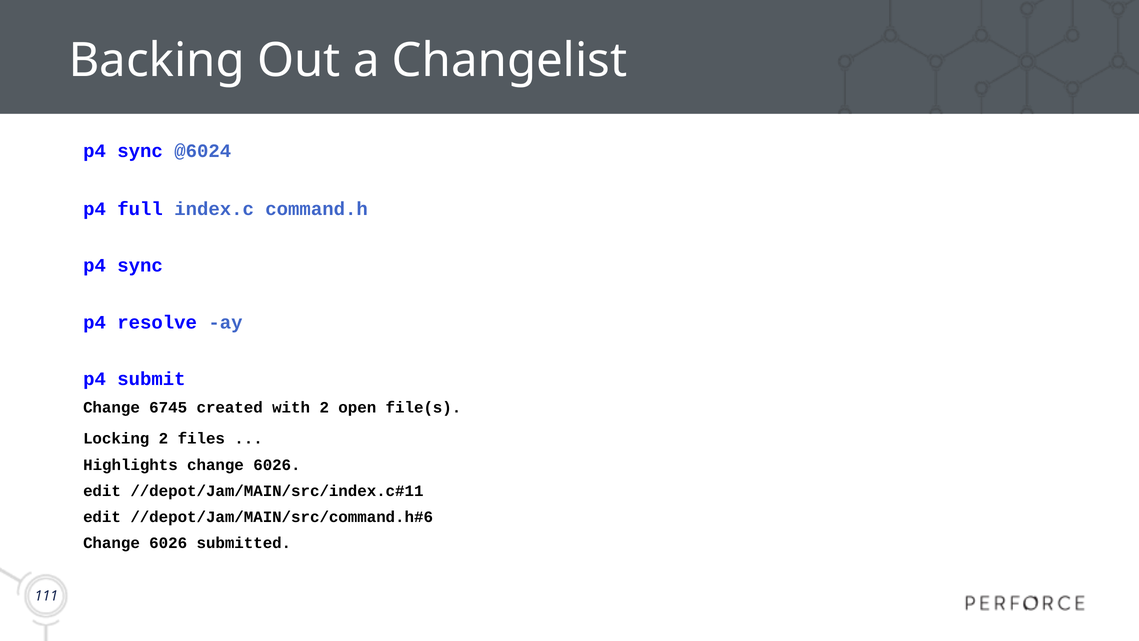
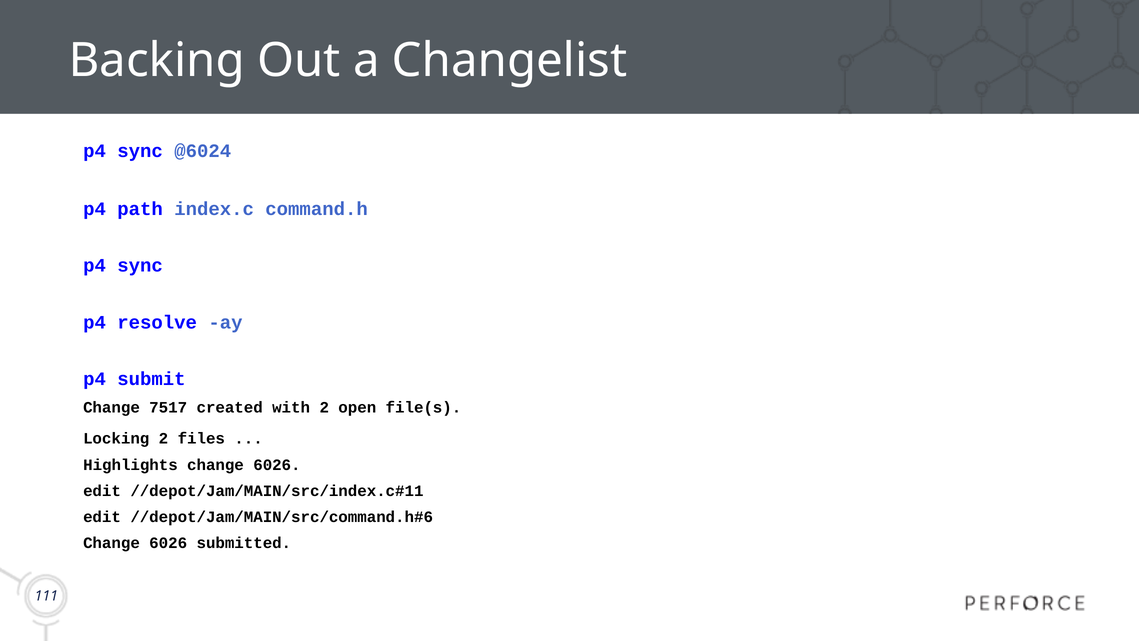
full: full -> path
6745: 6745 -> 7517
